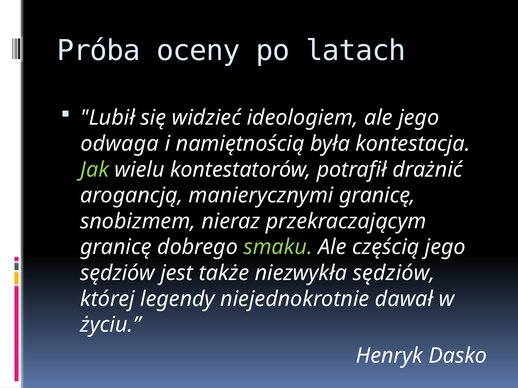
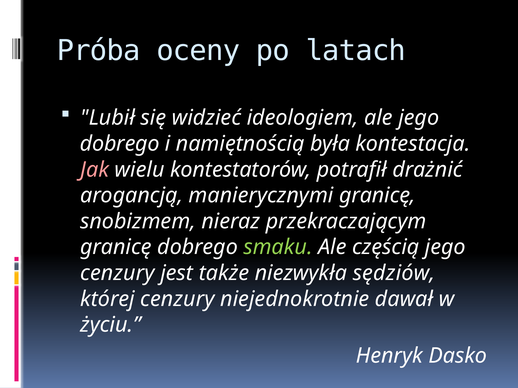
odwaga at (120, 144): odwaga -> dobrego
Jak colour: light green -> pink
sędziów at (118, 273): sędziów -> cenzury
której legendy: legendy -> cenzury
